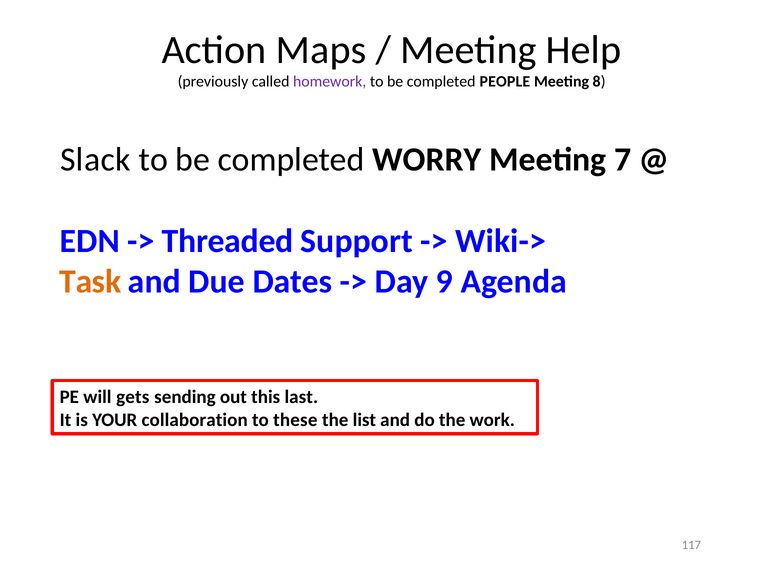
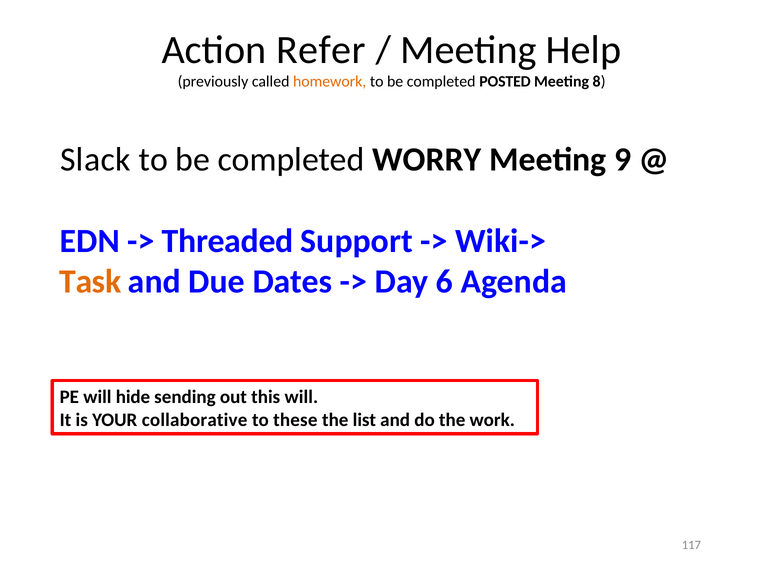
Maps: Maps -> Refer
homework colour: purple -> orange
PEOPLE: PEOPLE -> POSTED
7: 7 -> 9
9: 9 -> 6
gets: gets -> hide
this last: last -> will
collaboration: collaboration -> collaborative
